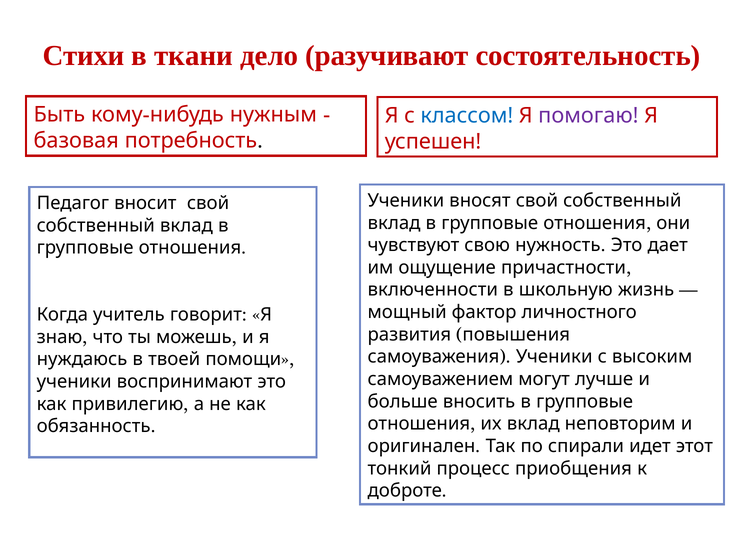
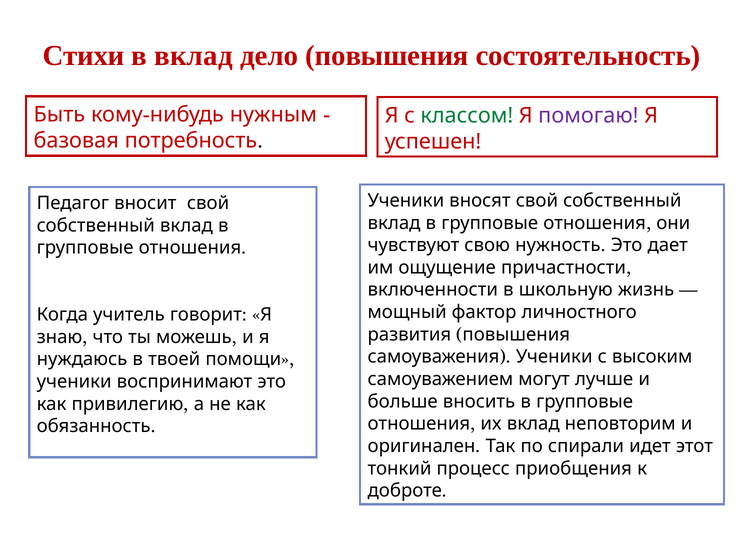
в ткани: ткани -> вклад
дело разучивают: разучивают -> повышения
классом colour: blue -> green
